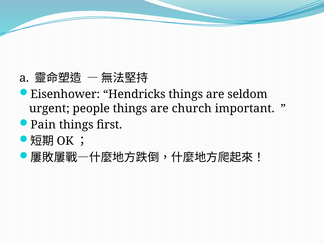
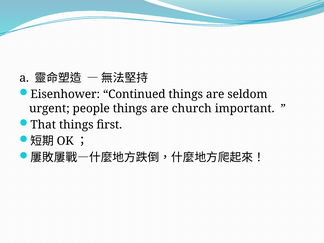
Hendricks: Hendricks -> Continued
Pain: Pain -> That
